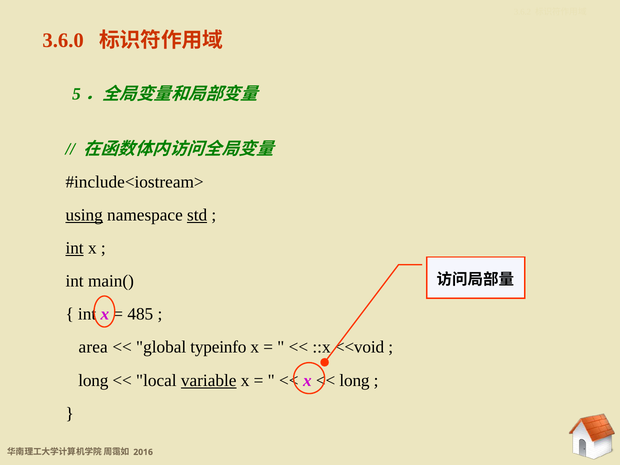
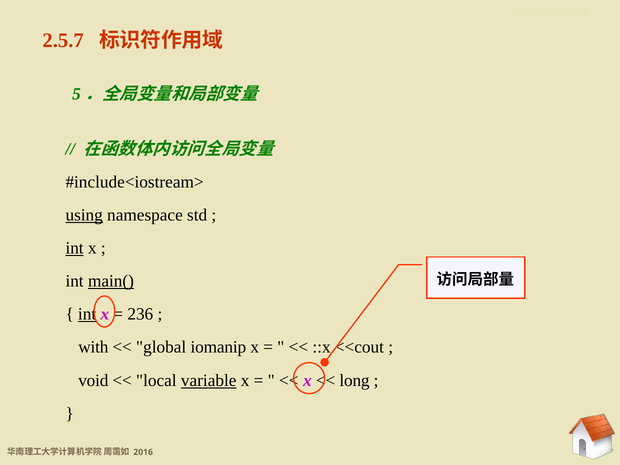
3.6.0: 3.6.0 -> 2.5.7
std underline: present -> none
main( underline: none -> present
int at (87, 314) underline: none -> present
485: 485 -> 236
area: area -> with
typeinfo: typeinfo -> iomanip
<<void: <<void -> <<cout
long at (93, 380): long -> void
